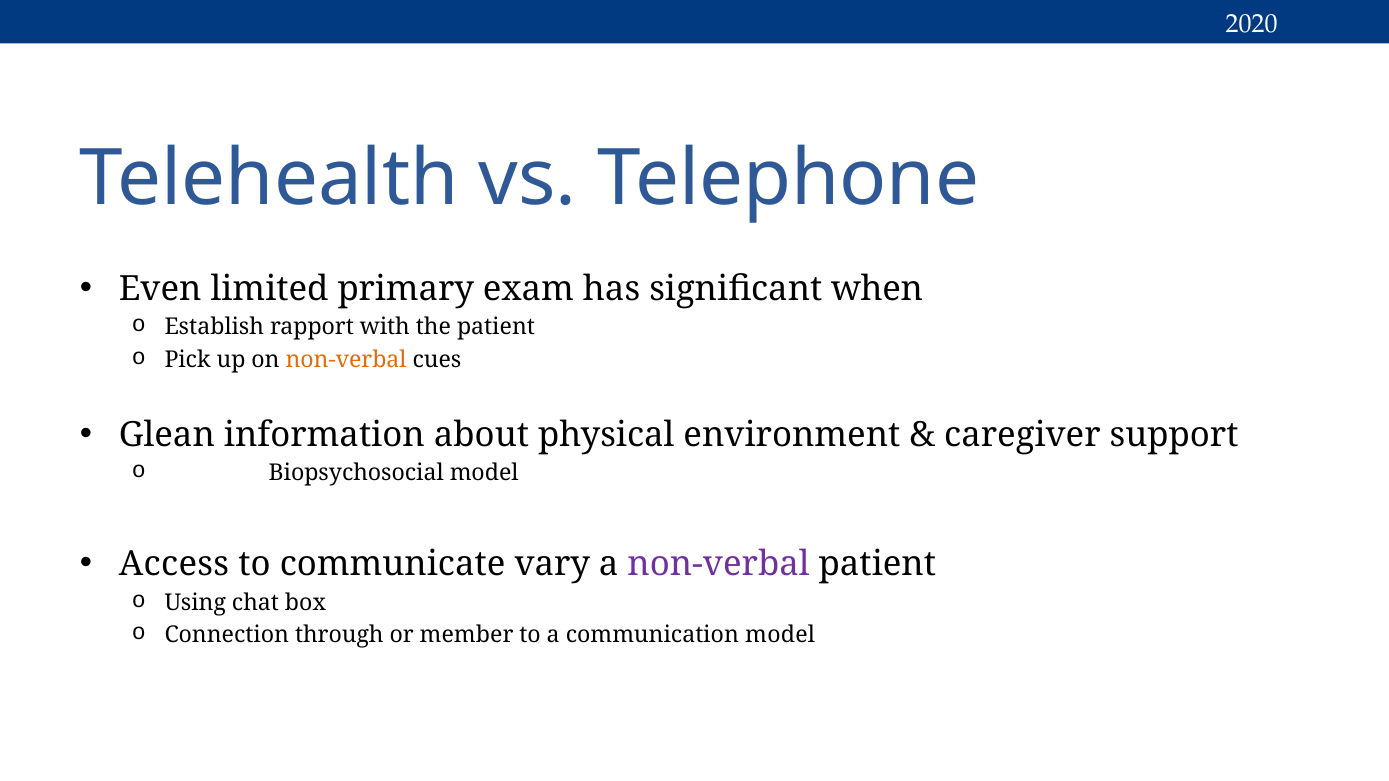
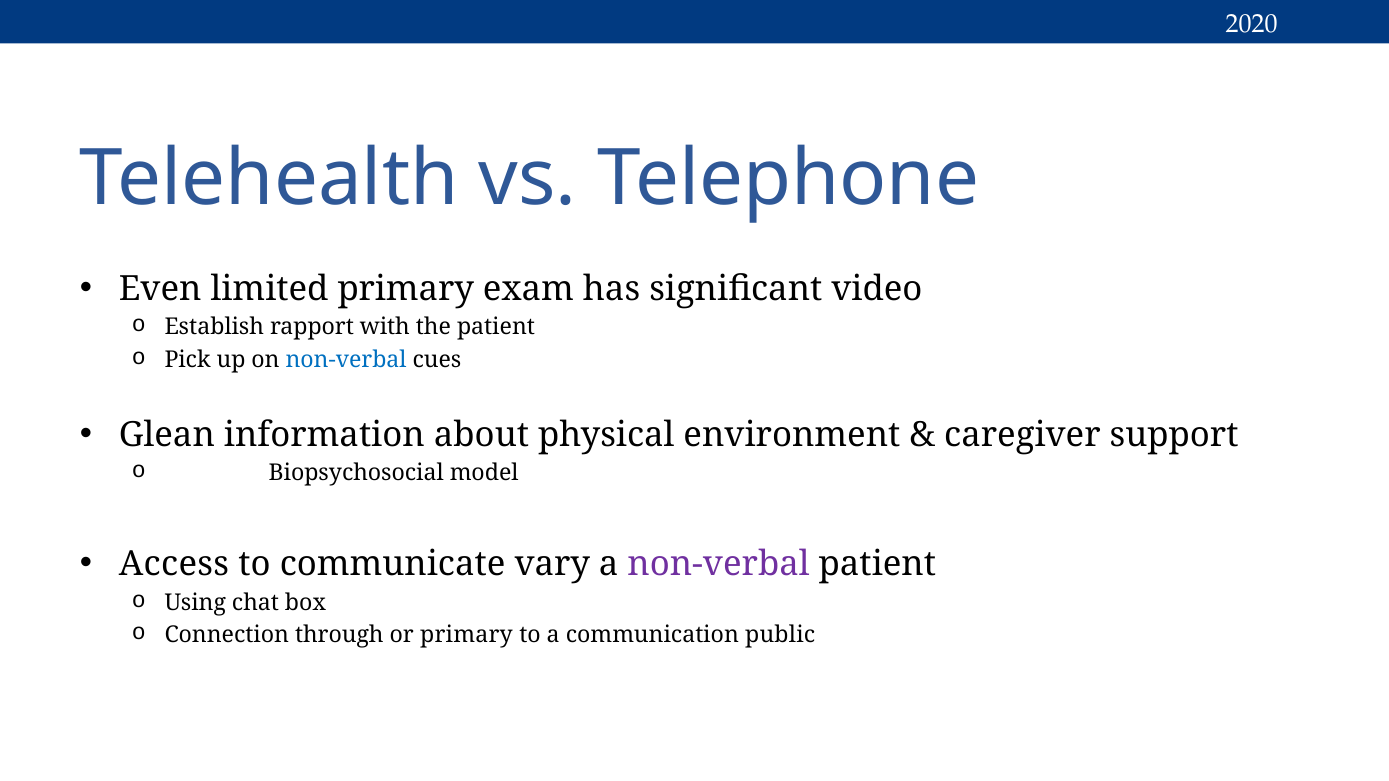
when: when -> video
non-verbal at (346, 360) colour: orange -> blue
or member: member -> primary
communication model: model -> public
